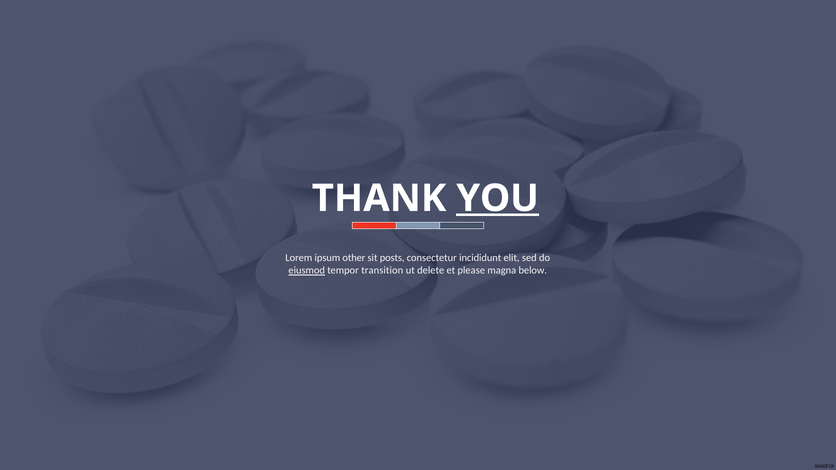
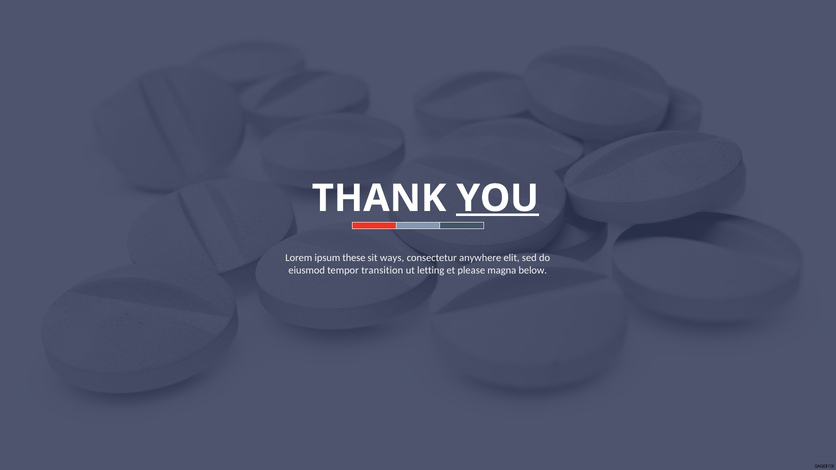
other: other -> these
posts: posts -> ways
incididunt: incididunt -> anywhere
eiusmod underline: present -> none
delete: delete -> letting
